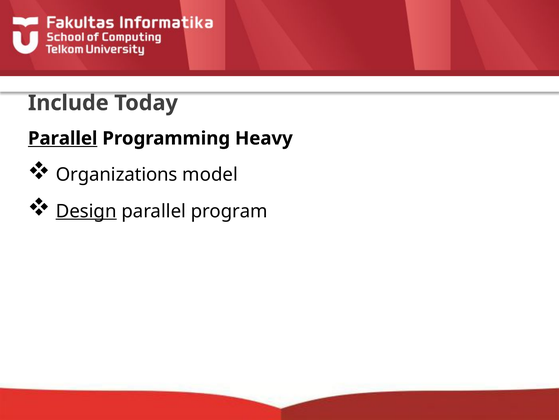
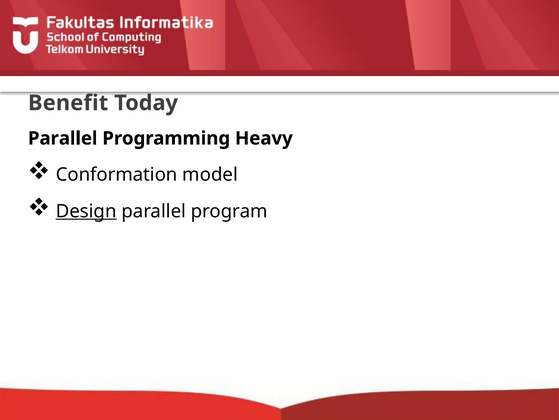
Include: Include -> Benefit
Parallel at (63, 138) underline: present -> none
Organizations: Organizations -> Conformation
